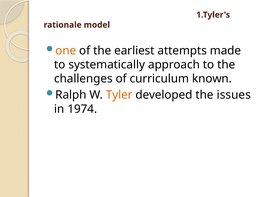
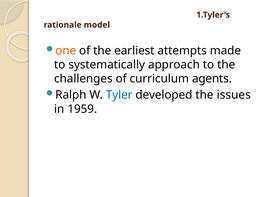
known: known -> agents
Tyler colour: orange -> blue
1974: 1974 -> 1959
